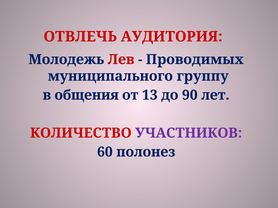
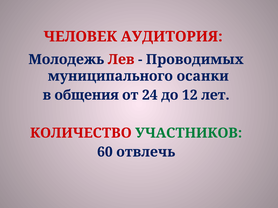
ОТВЛЕЧЬ: ОТВЛЕЧЬ -> ЧЕЛОВЕК
группу: группу -> осанки
13: 13 -> 24
90: 90 -> 12
УЧАСТНИКОВ colour: purple -> green
полонез: полонез -> отвлечь
